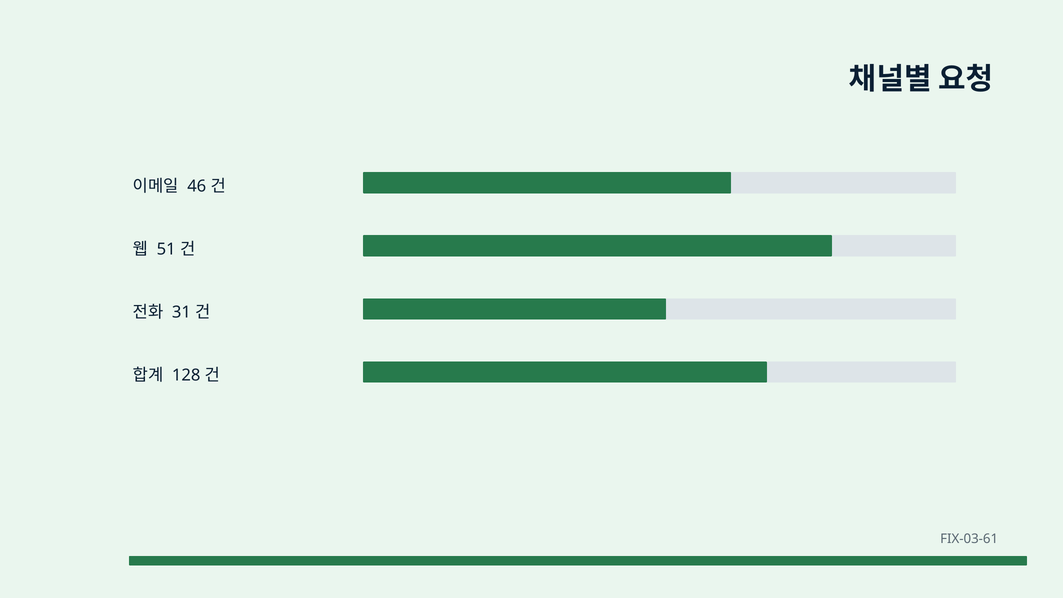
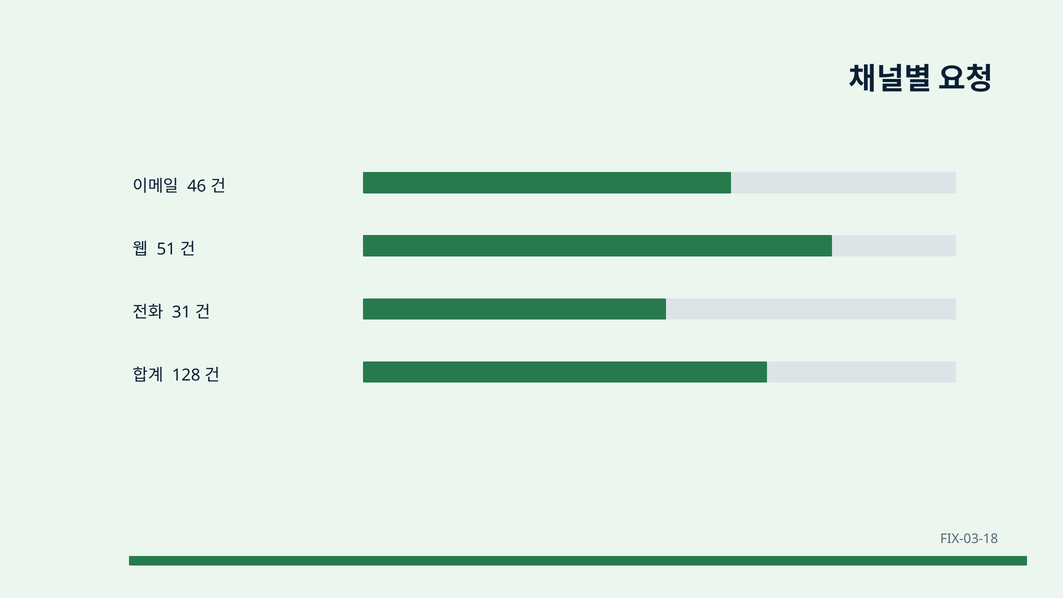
FIX-03-61: FIX-03-61 -> FIX-03-18
